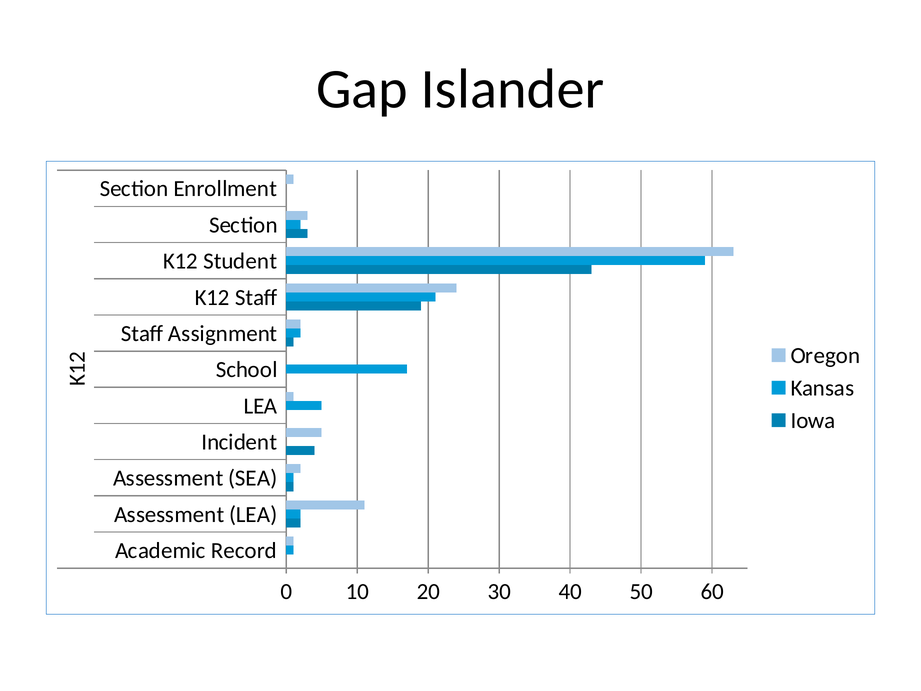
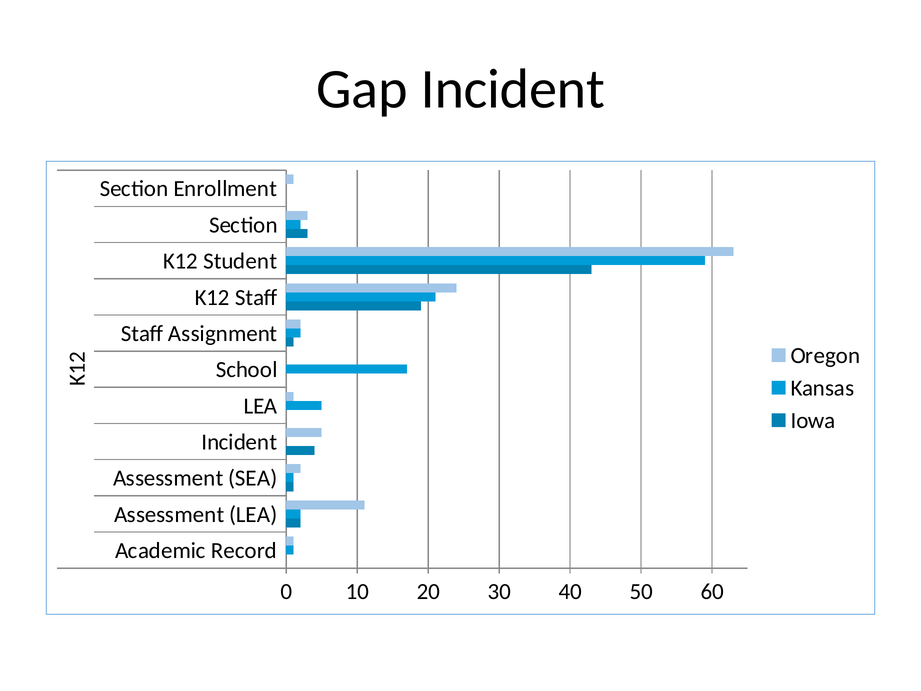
Gap Islander: Islander -> Incident
